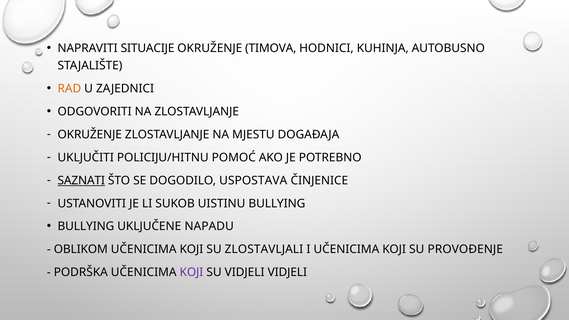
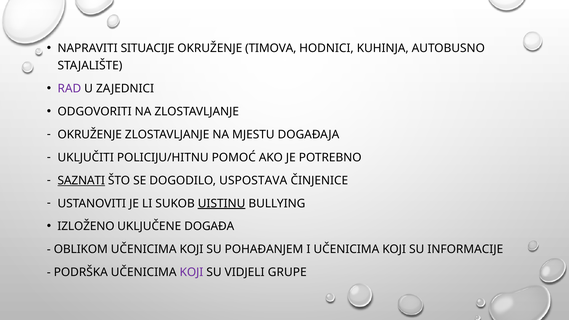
RAD colour: orange -> purple
UISTINU underline: none -> present
BULLYING at (86, 226): BULLYING -> IZLOŽENO
NAPADU: NAPADU -> DOGAĐA
ZLOSTAVLJALI: ZLOSTAVLJALI -> POHAĐANJEM
PROVOĐENJE: PROVOĐENJE -> INFORMACIJE
VIDJELI VIDJELI: VIDJELI -> GRUPE
